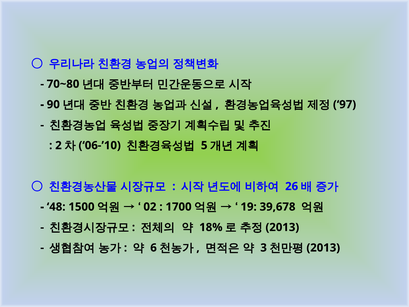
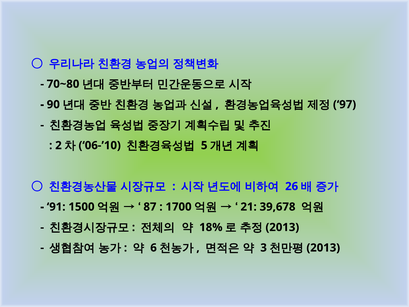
48: 48 -> 91
02: 02 -> 87
19: 19 -> 21
